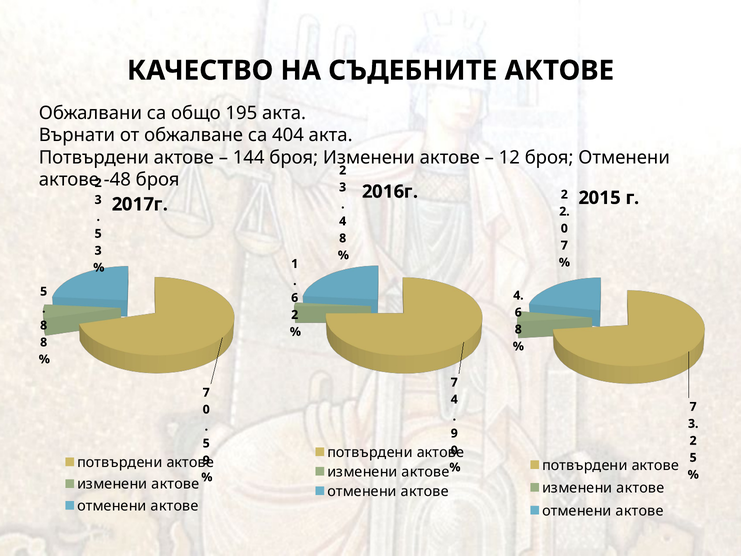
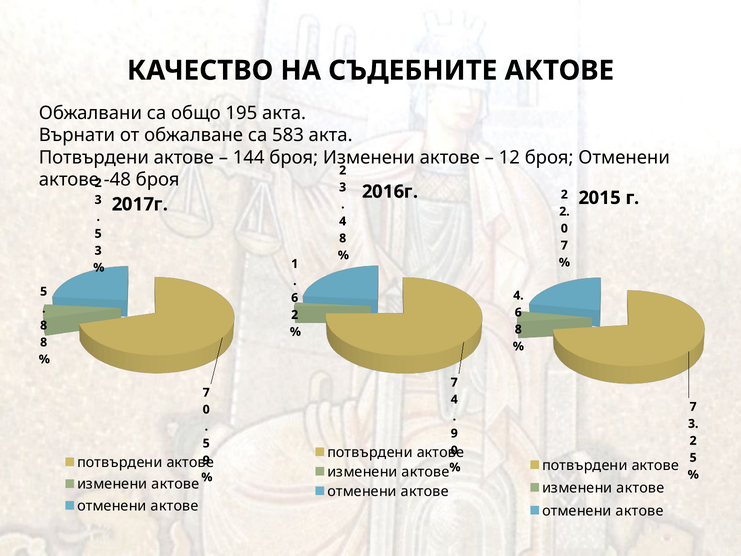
404: 404 -> 583
